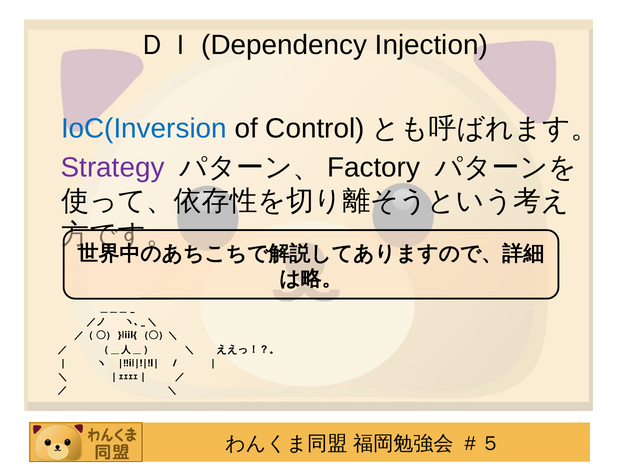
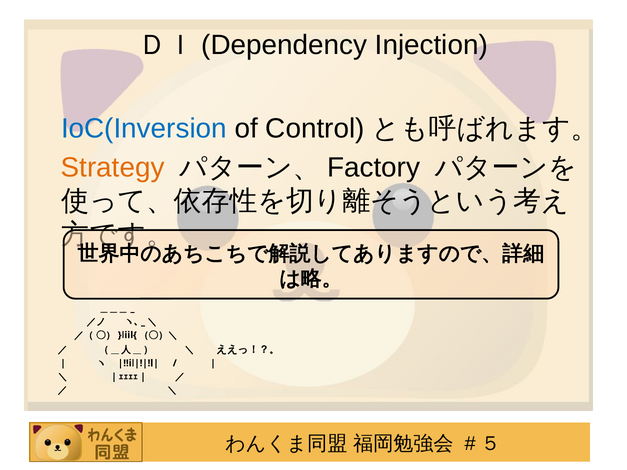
Strategy colour: purple -> orange
